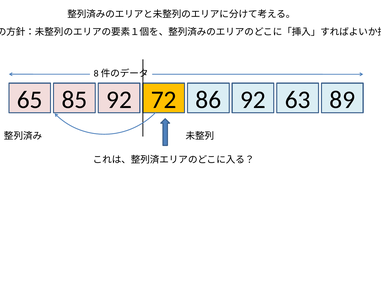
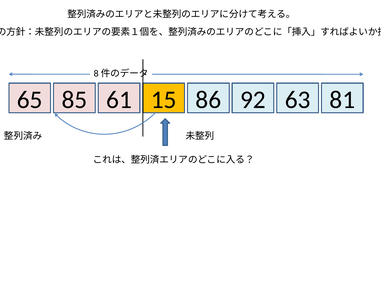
65 92: 92 -> 61
72: 72 -> 15
89: 89 -> 81
